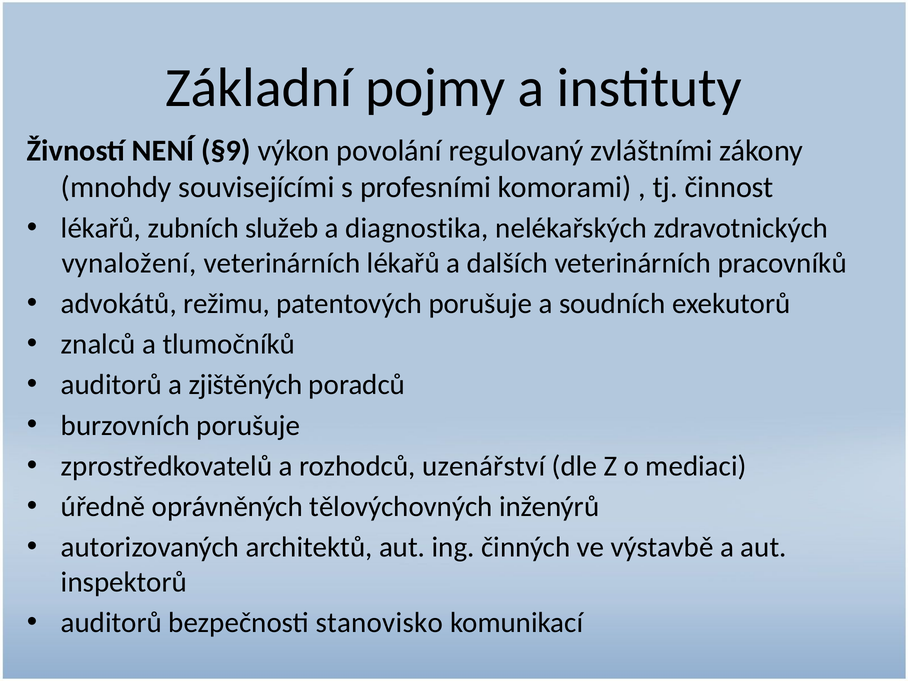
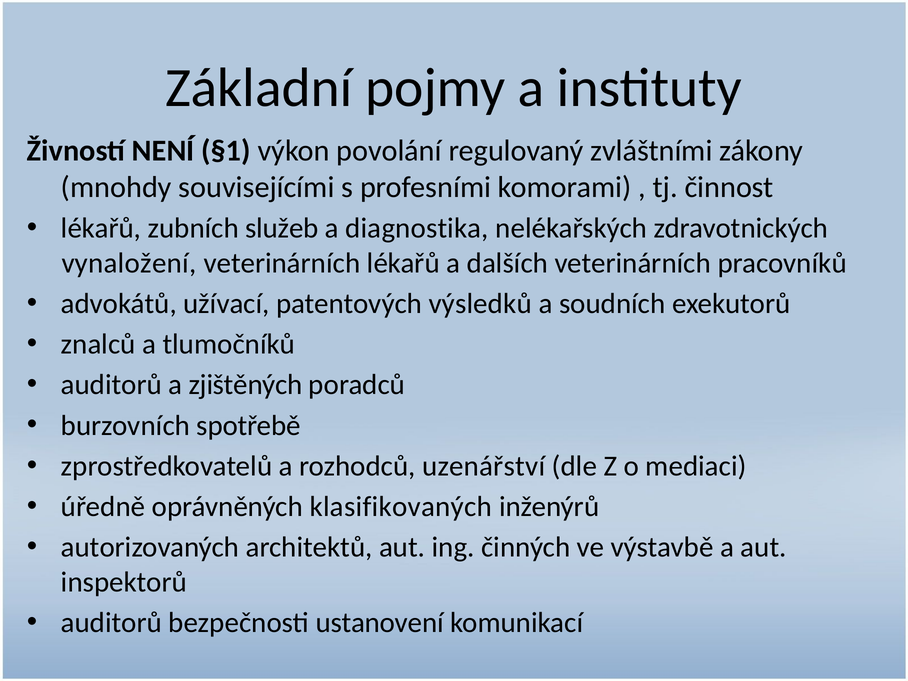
§9: §9 -> §1
režimu: režimu -> užívací
patentových porušuje: porušuje -> výsledků
burzovních porušuje: porušuje -> spotřebě
tělovýchovných: tělovýchovných -> klasifikovaných
stanovisko: stanovisko -> ustanovení
